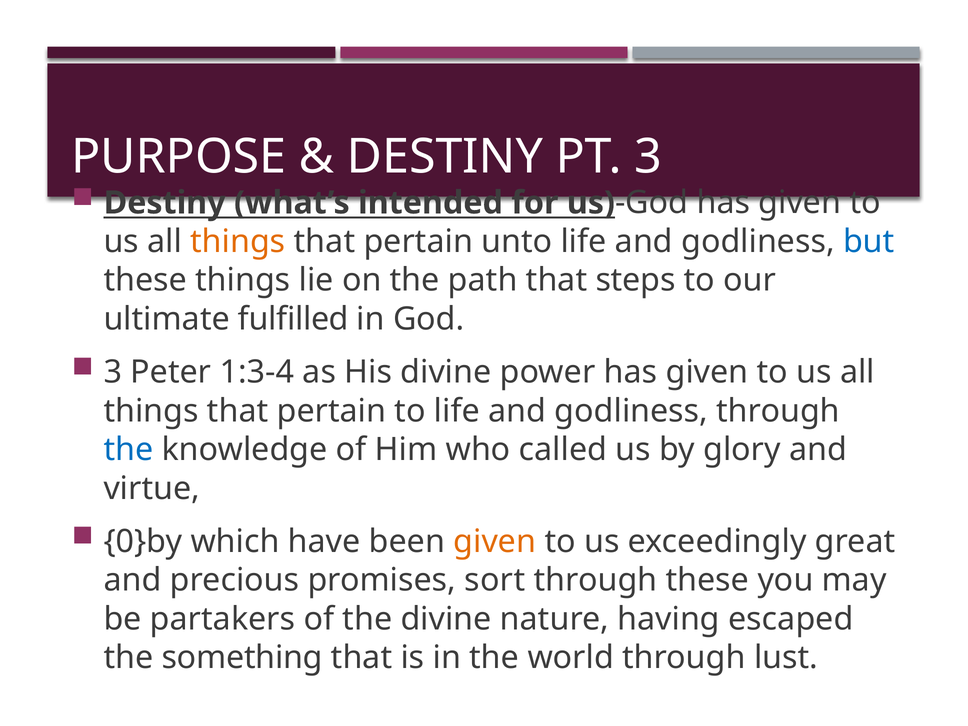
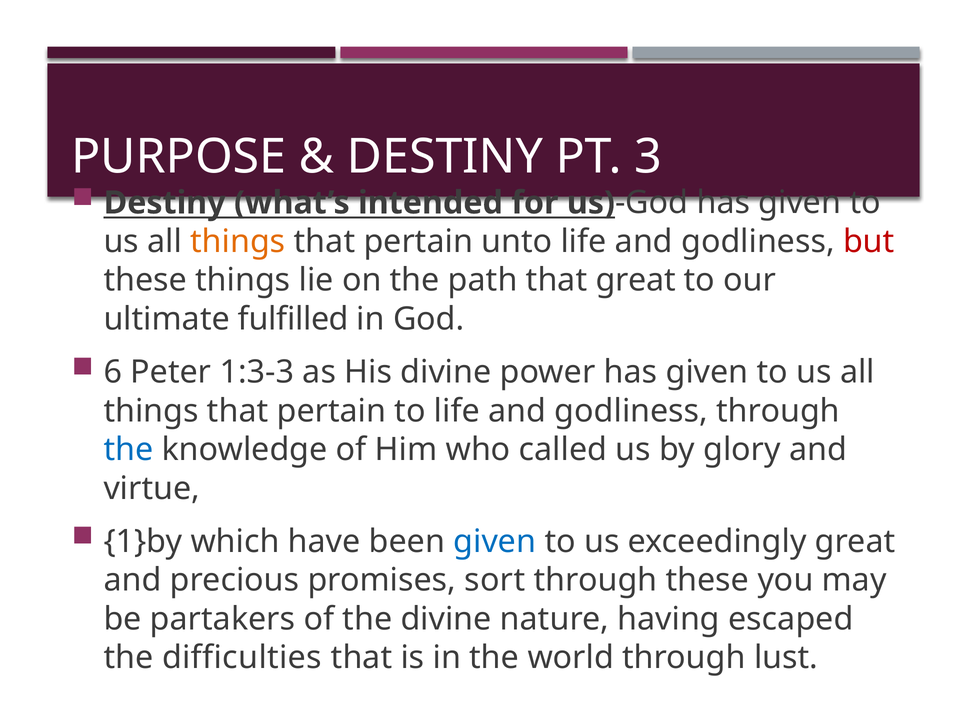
but colour: blue -> red
that steps: steps -> great
3 at (113, 372): 3 -> 6
1:3-4: 1:3-4 -> 1:3-3
0}by: 0}by -> 1}by
given at (495, 542) colour: orange -> blue
something: something -> difficulties
